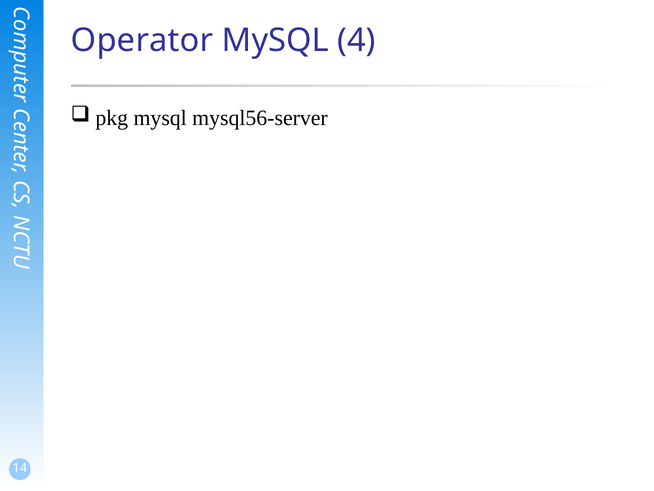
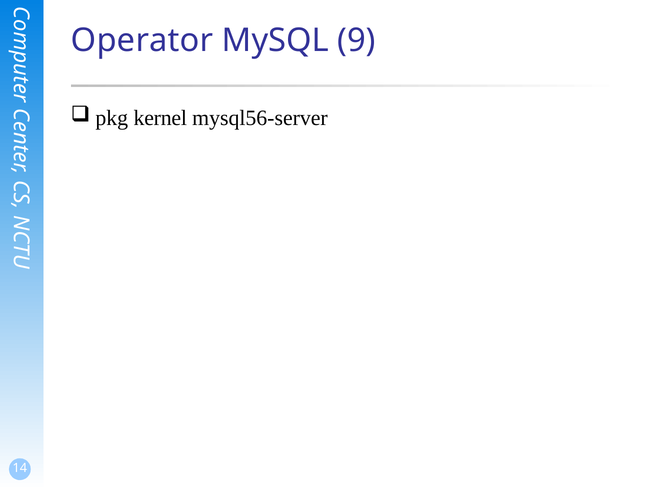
4: 4 -> 9
mysql at (160, 118): mysql -> kernel
